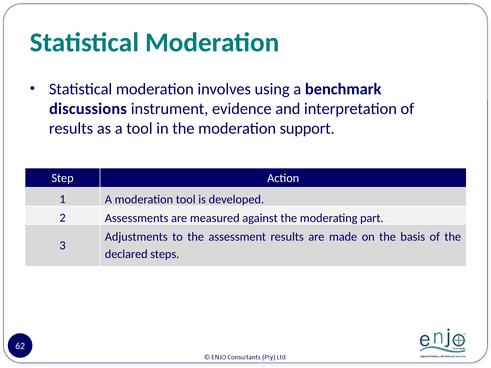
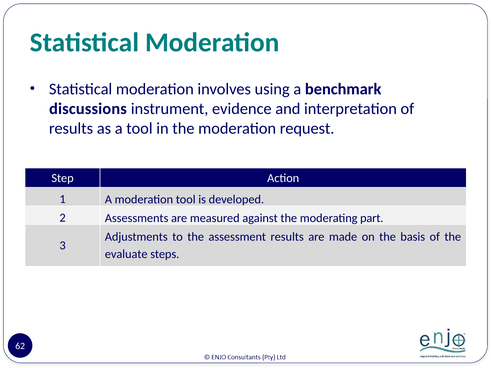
support: support -> request
declared: declared -> evaluate
